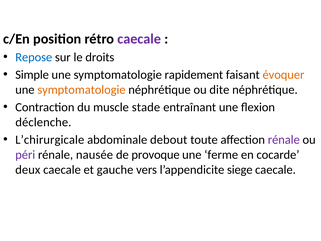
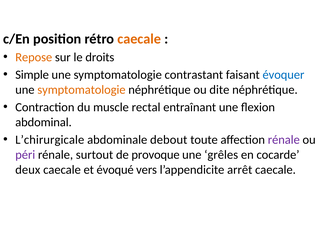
caecale at (139, 39) colour: purple -> orange
Repose colour: blue -> orange
rapidement: rapidement -> contrastant
évoquer colour: orange -> blue
stade: stade -> rectal
déclenche: déclenche -> abdominal
nausée: nausée -> surtout
ferme: ferme -> grêles
gauche: gauche -> évoqué
siege: siege -> arrêt
